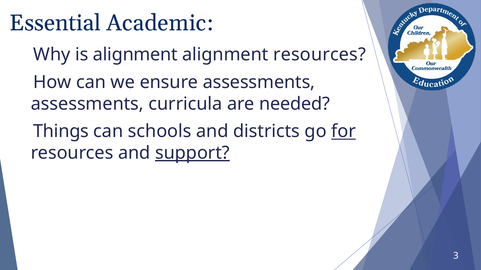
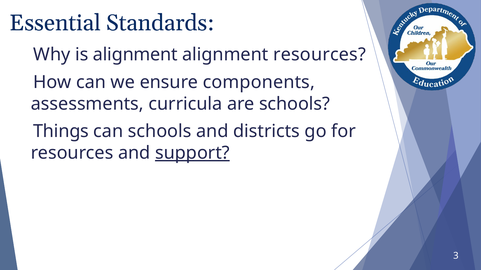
Academic: Academic -> Standards
ensure assessments: assessments -> components
are needed: needed -> schools
for underline: present -> none
